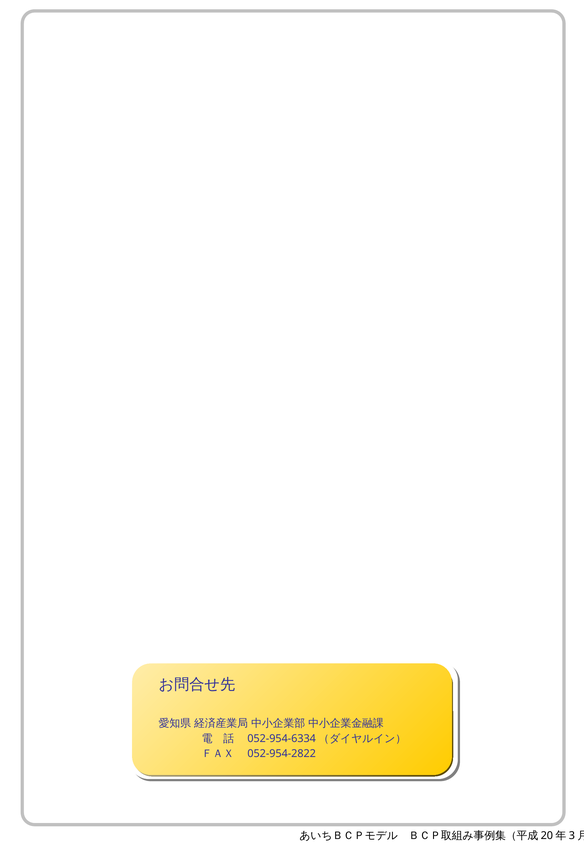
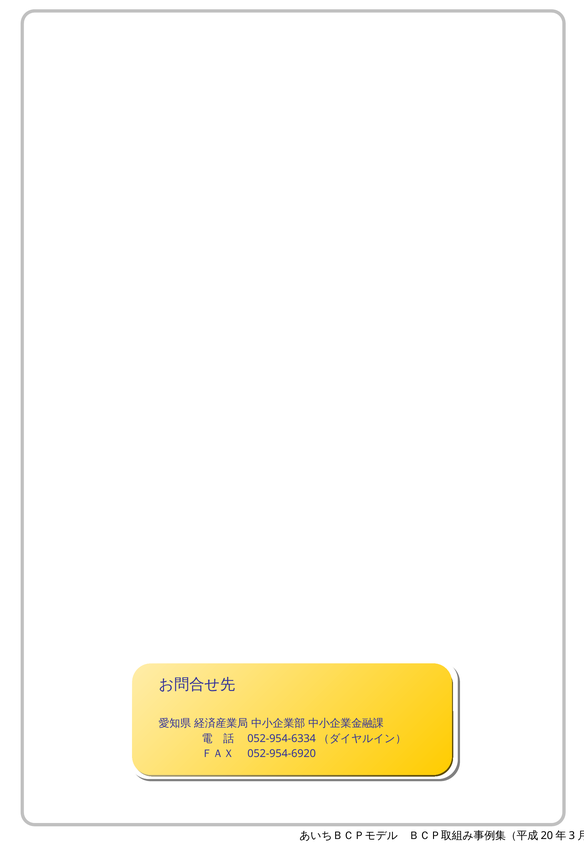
052-954-2822: 052-954-2822 -> 052-954-6920
